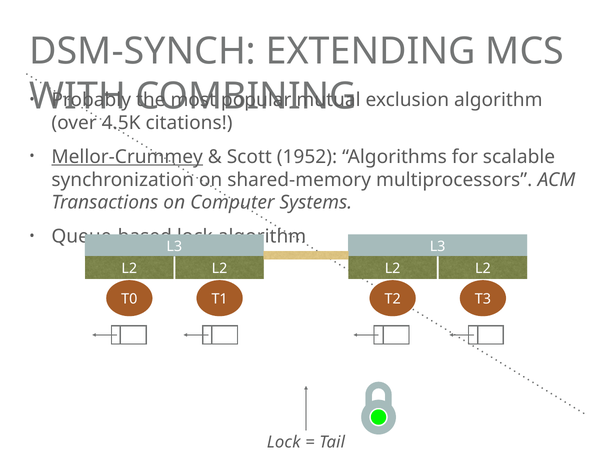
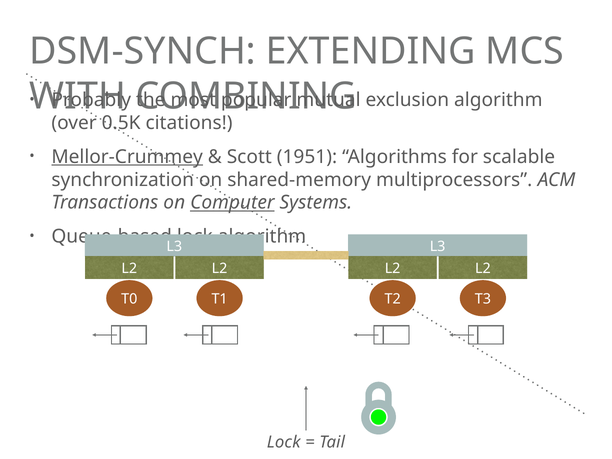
4.5K: 4.5K -> 0.5K
1952: 1952 -> 1951
Computer underline: none -> present
